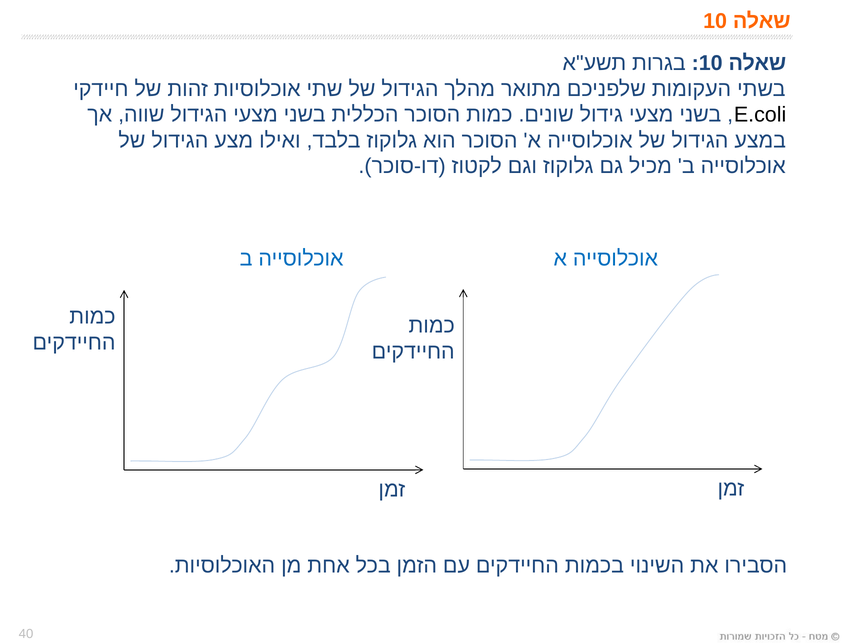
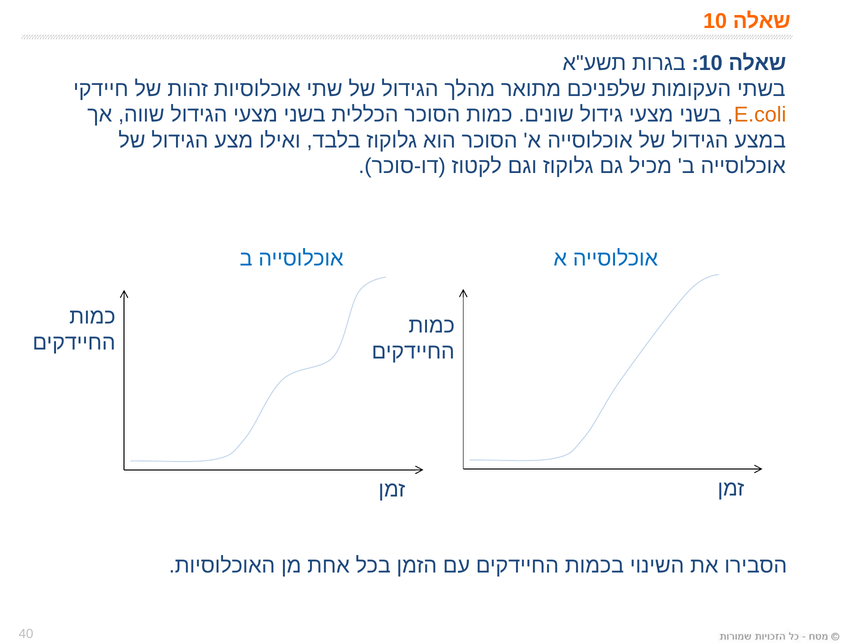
E.coli colour: black -> orange
